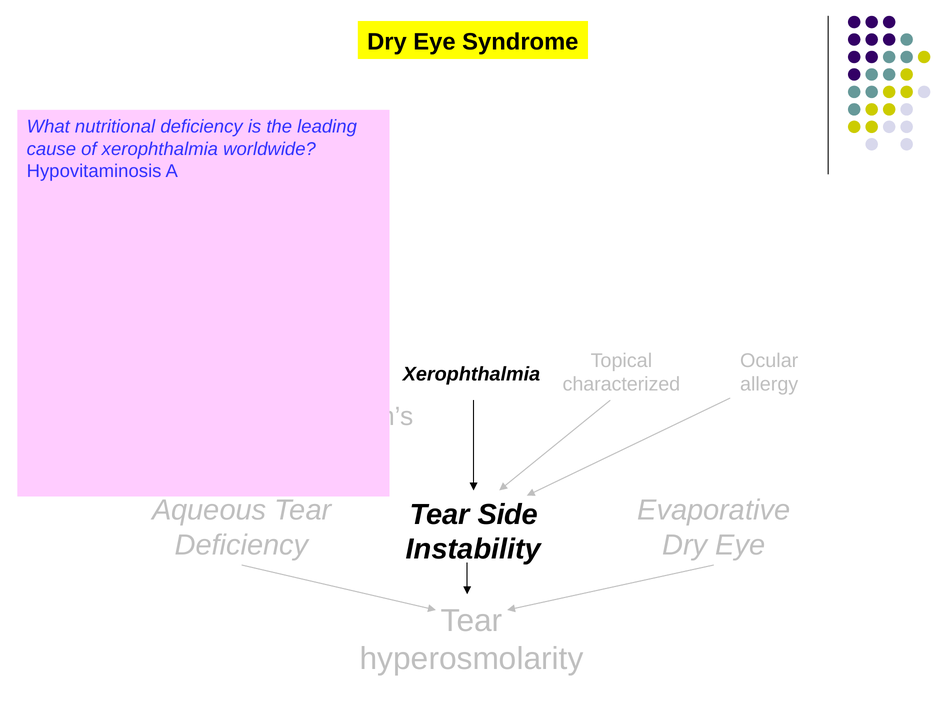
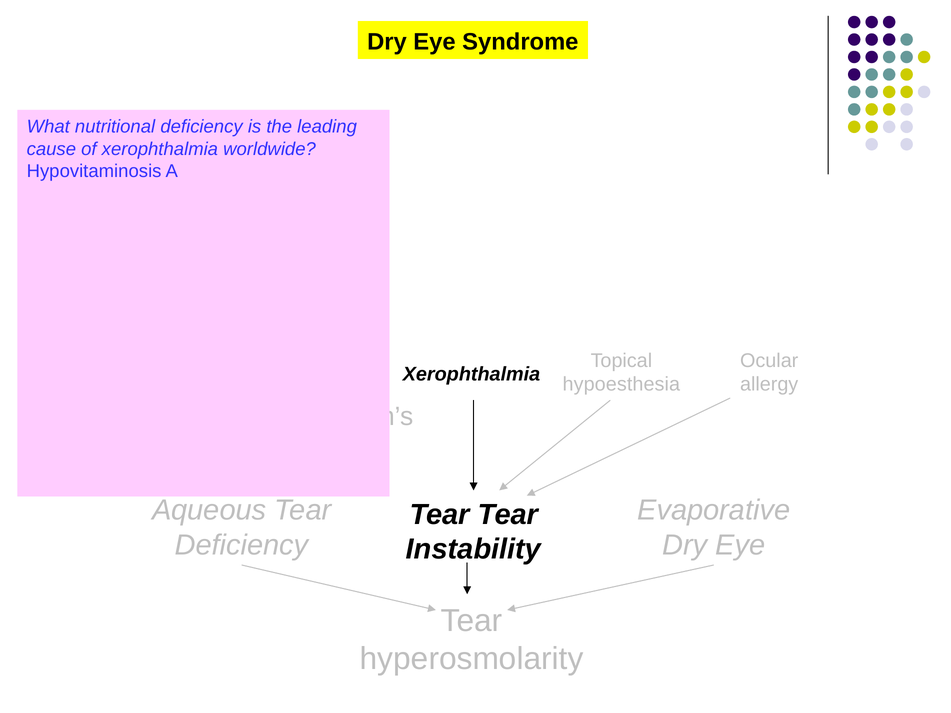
characterized: characterized -> hypoesthesia
Tear Side: Side -> Tear
